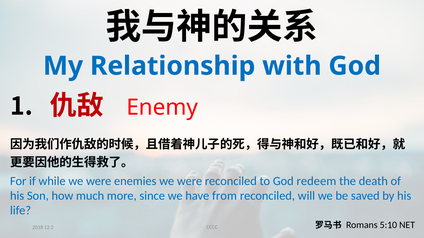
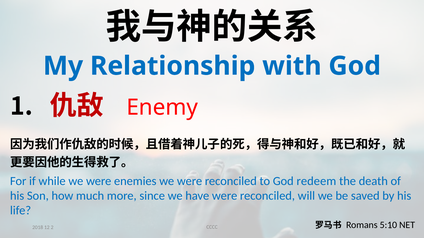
have from: from -> were
